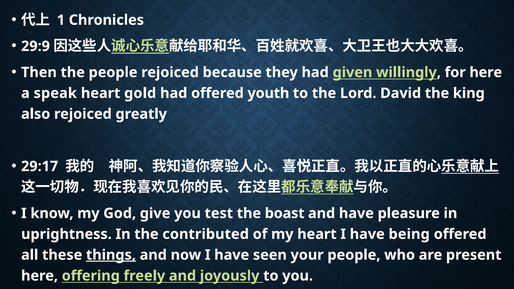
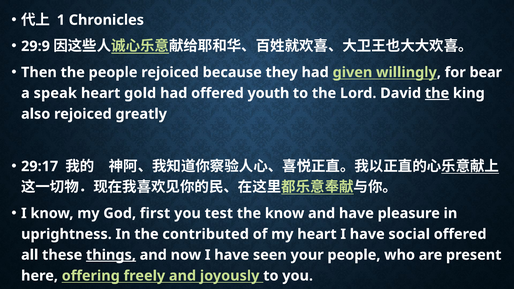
for here: here -> bear
the at (437, 93) underline: none -> present
give: give -> first
the boast: boast -> know
being: being -> social
